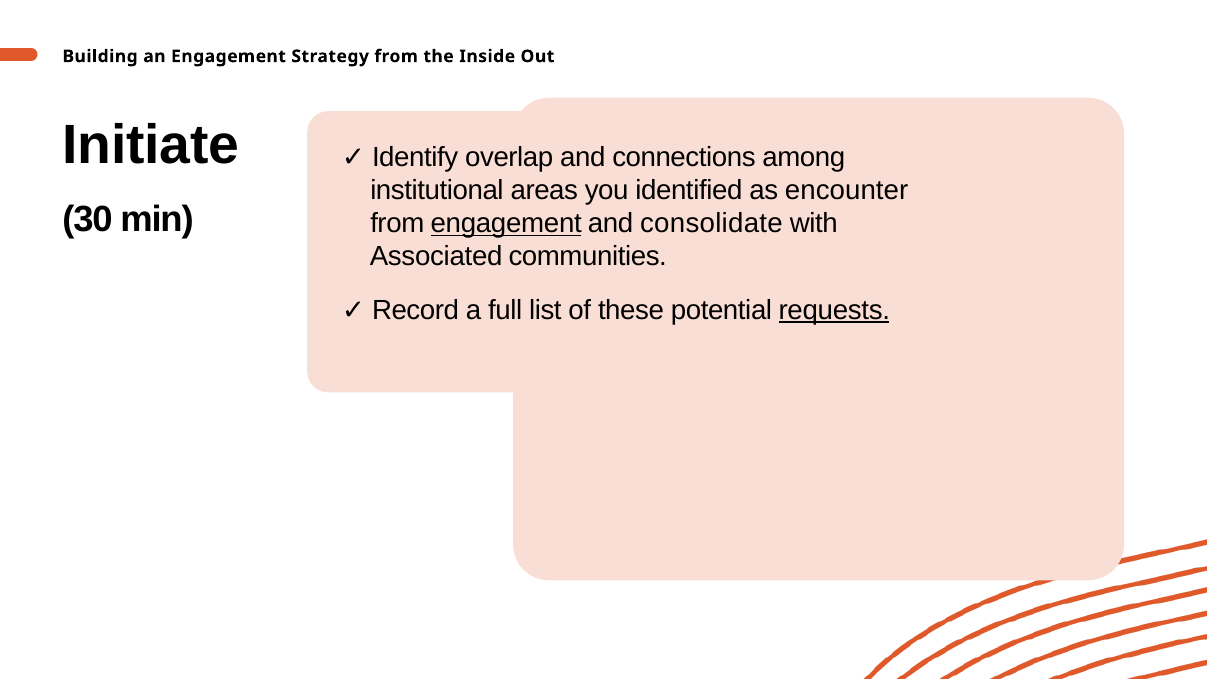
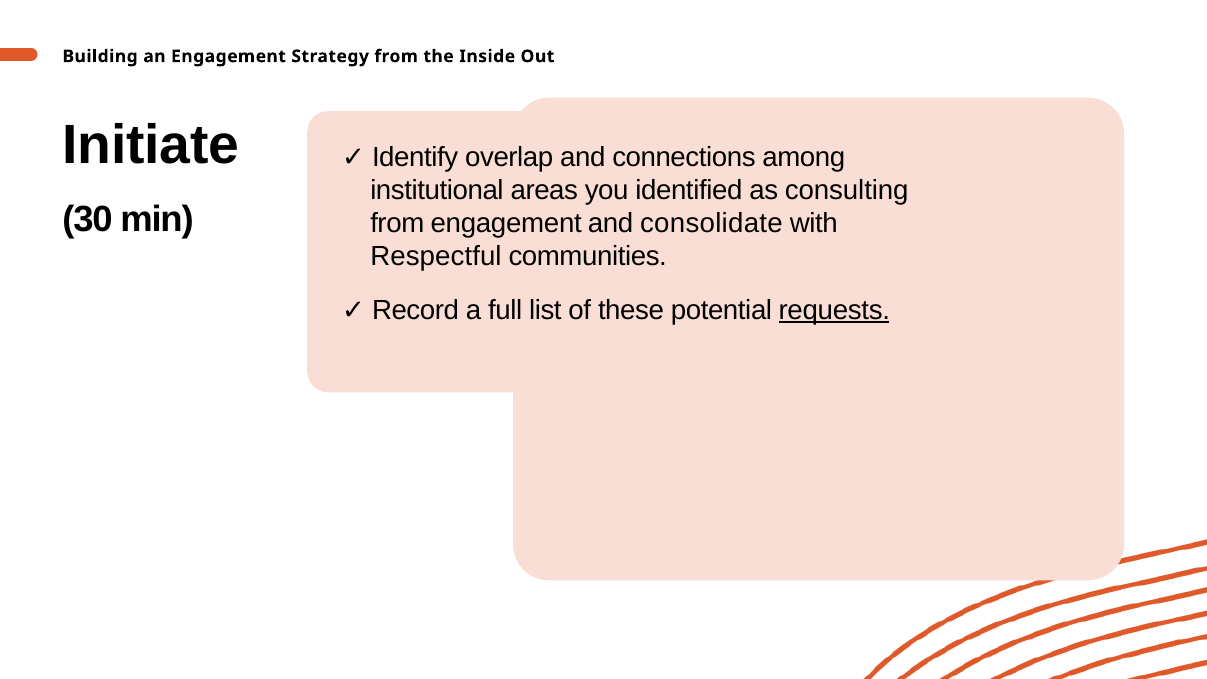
encounter: encounter -> consulting
engagement at (506, 223) underline: present -> none
Associated: Associated -> Respectful
